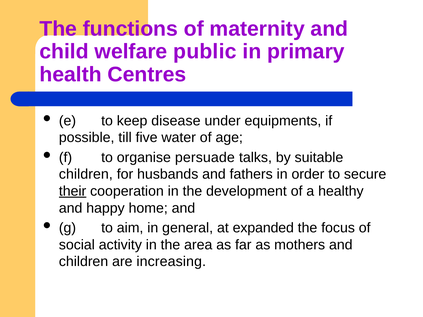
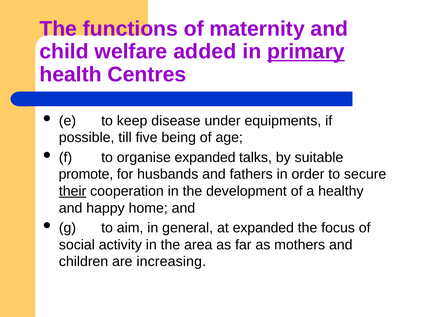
public: public -> added
primary underline: none -> present
water: water -> being
organise persuade: persuade -> expanded
children at (86, 174): children -> promote
